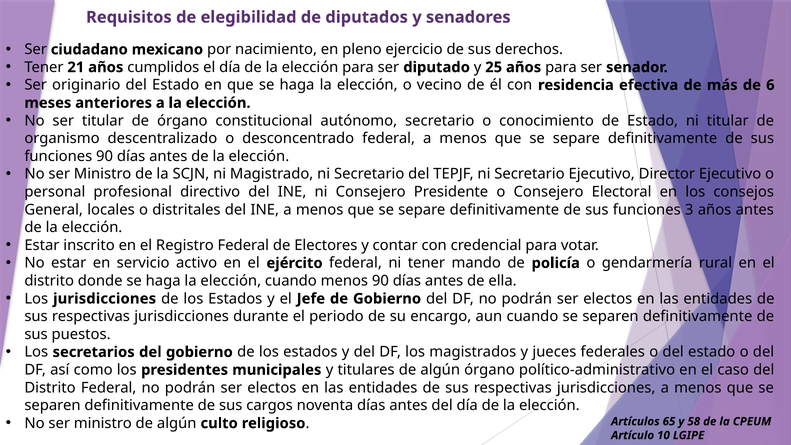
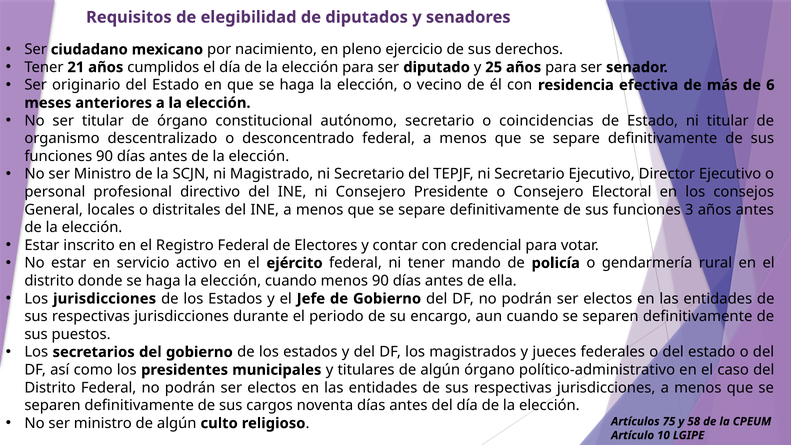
conocimiento: conocimiento -> coincidencias
65: 65 -> 75
